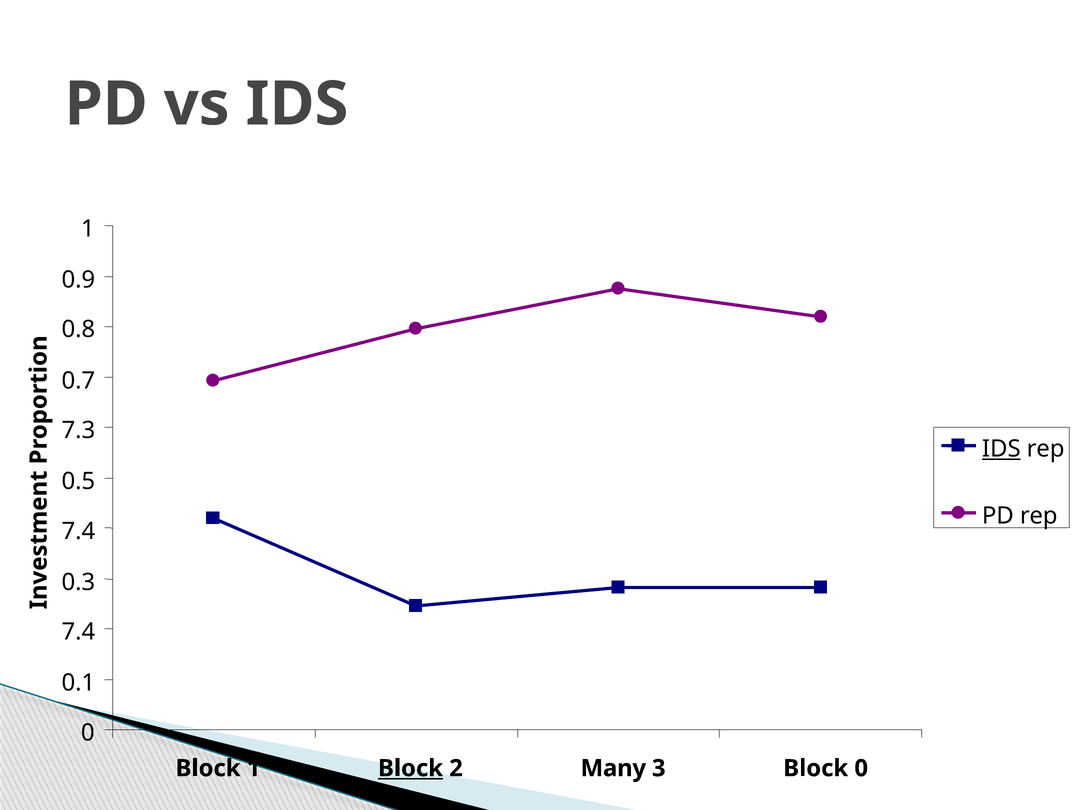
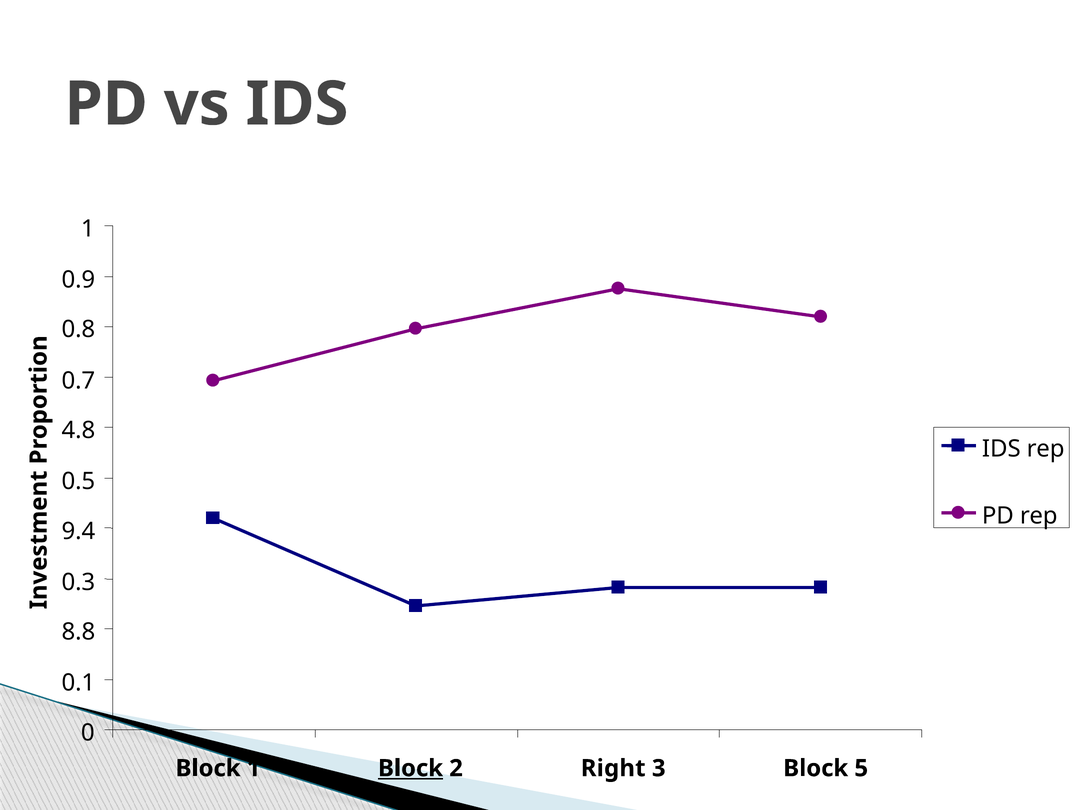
7.3: 7.3 -> 4.8
IDS at (1001, 449) underline: present -> none
7.4 at (78, 531): 7.4 -> 9.4
7.4 at (78, 632): 7.4 -> 8.8
Many: Many -> Right
Block 0: 0 -> 5
